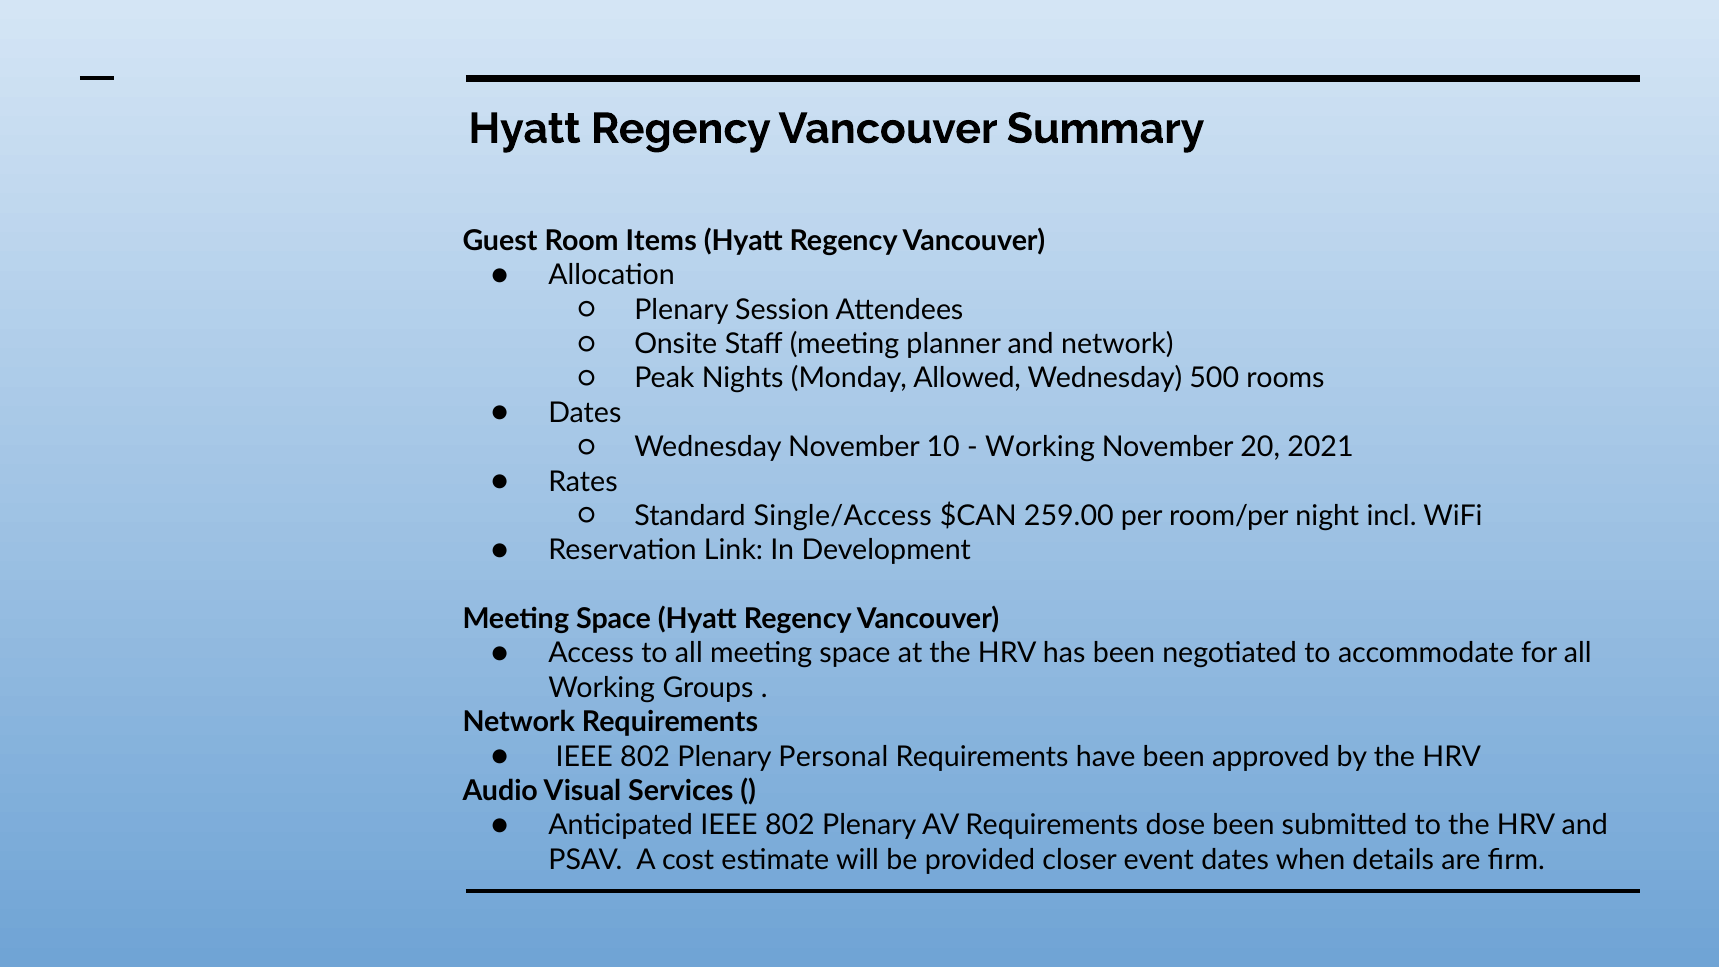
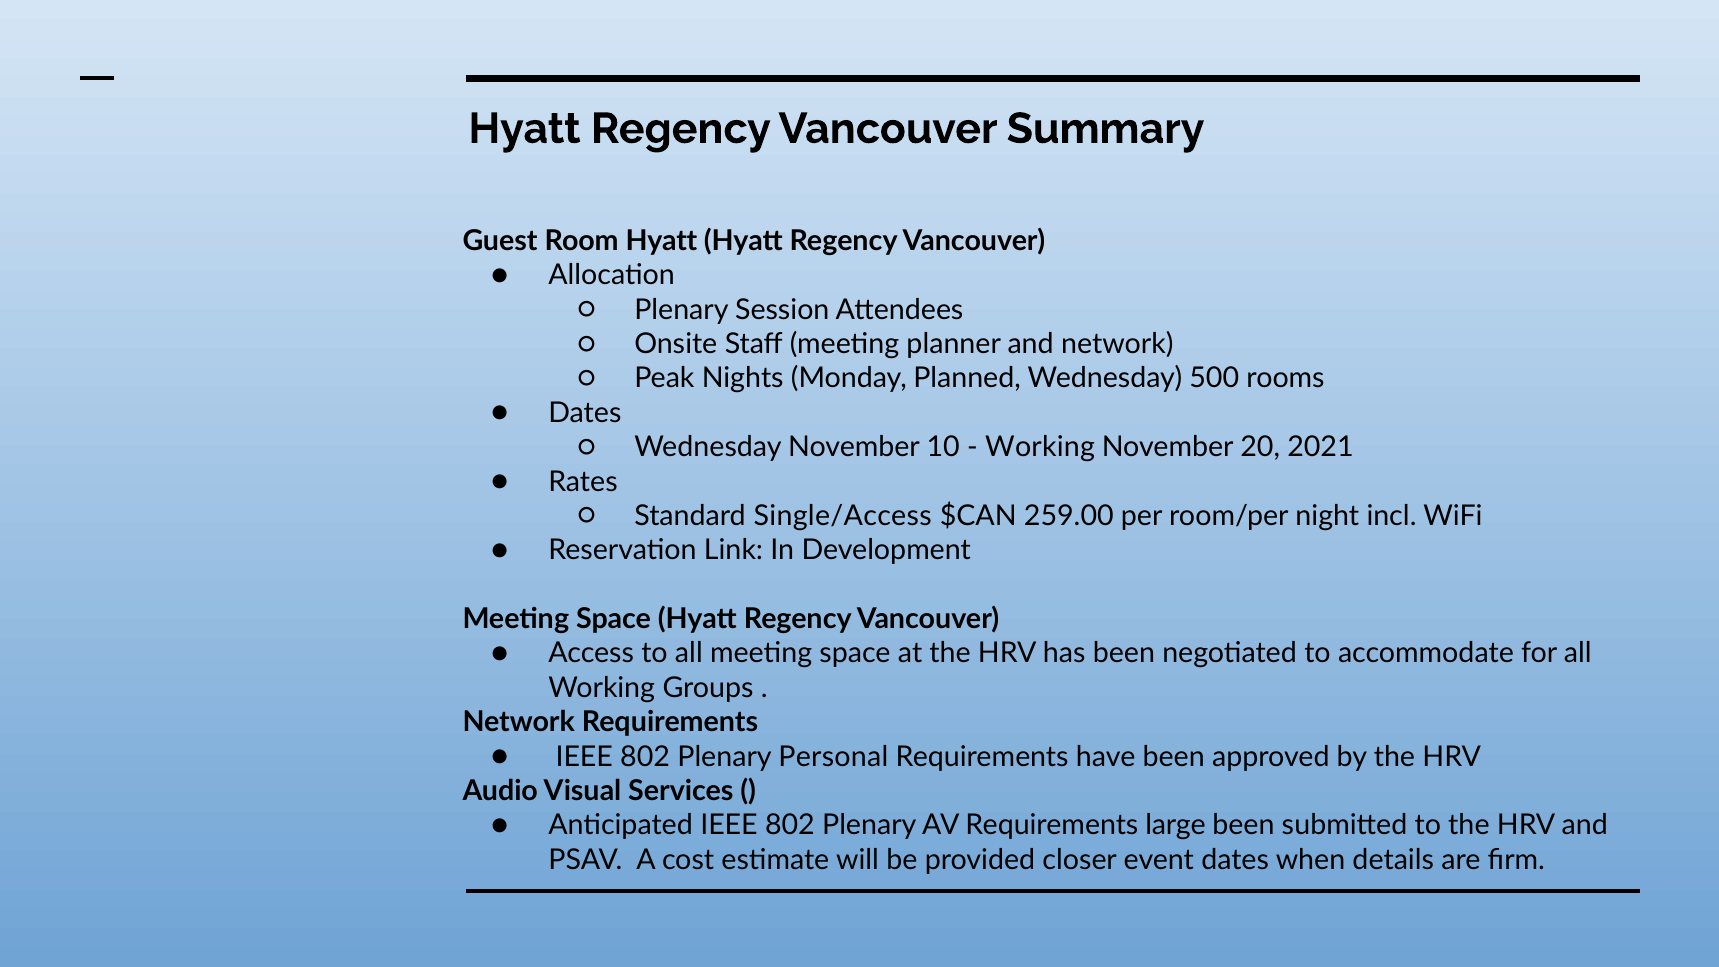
Room Items: Items -> Hyatt
Allowed: Allowed -> Planned
dose: dose -> large
